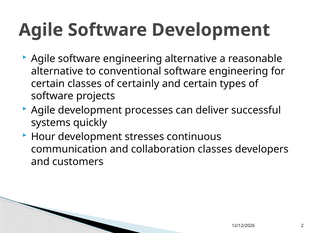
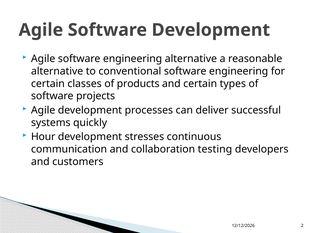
certainly: certainly -> products
collaboration classes: classes -> testing
